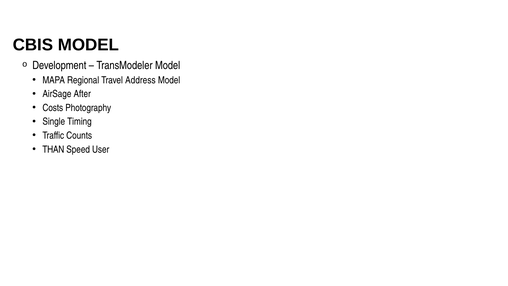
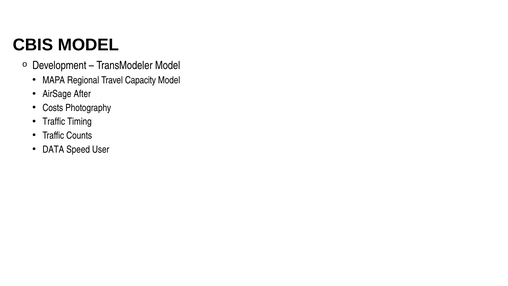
Address: Address -> Capacity
Single at (54, 122): Single -> Traffic
THAN: THAN -> DATA
